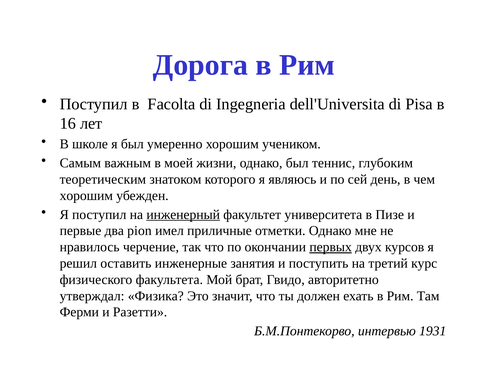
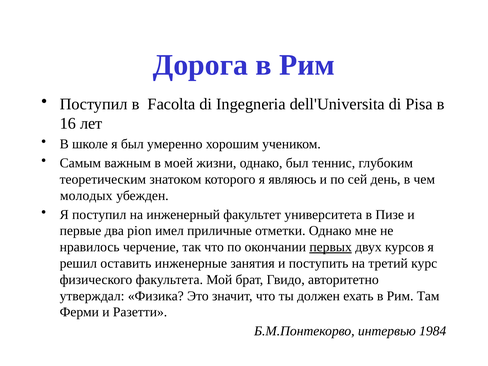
хорошим at (86, 196): хорошим -> молодых
инженерный underline: present -> none
1931: 1931 -> 1984
